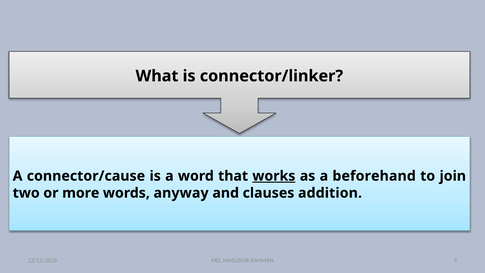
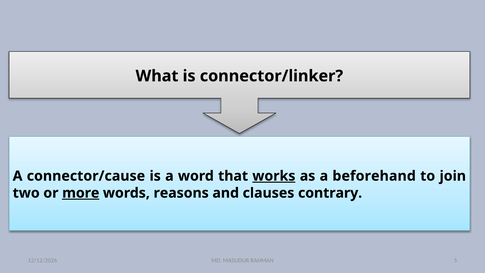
more underline: none -> present
anyway: anyway -> reasons
addition: addition -> contrary
